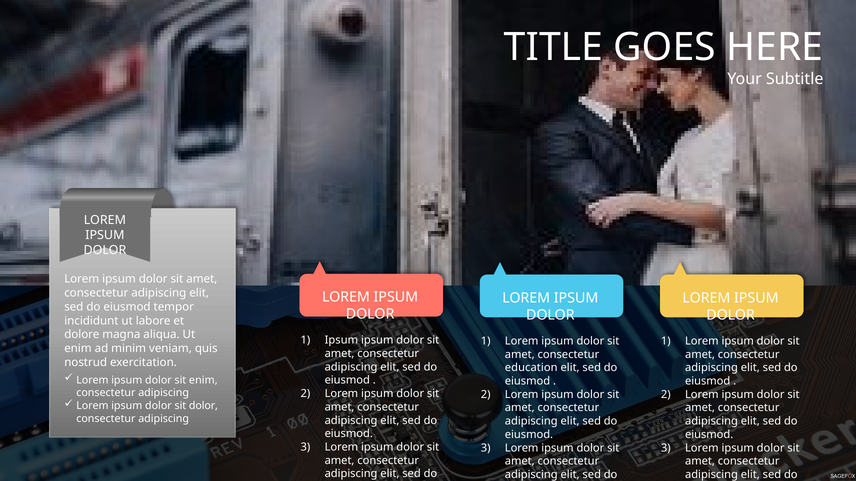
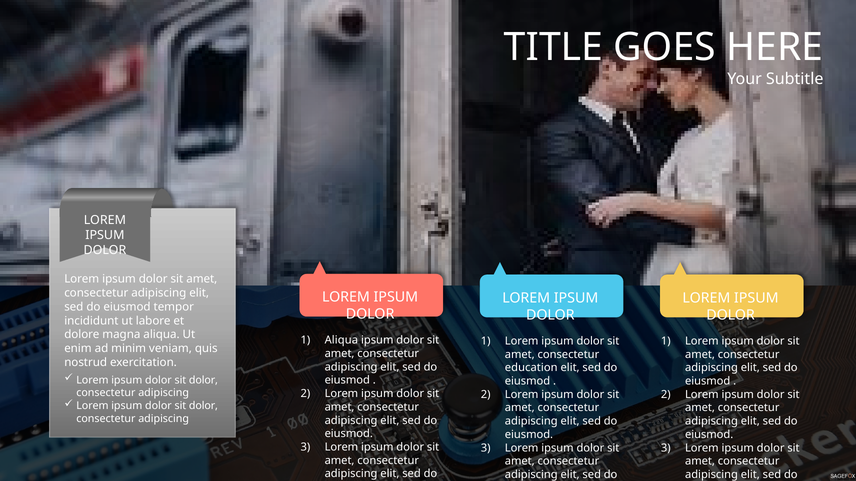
Ipsum at (341, 341): Ipsum -> Aliqua
enim at (203, 380): enim -> dolor
